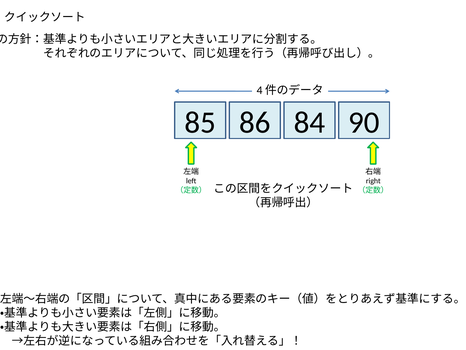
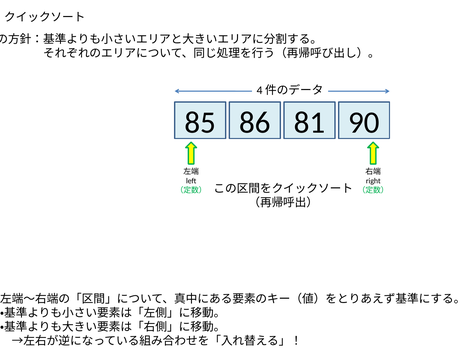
84: 84 -> 81
